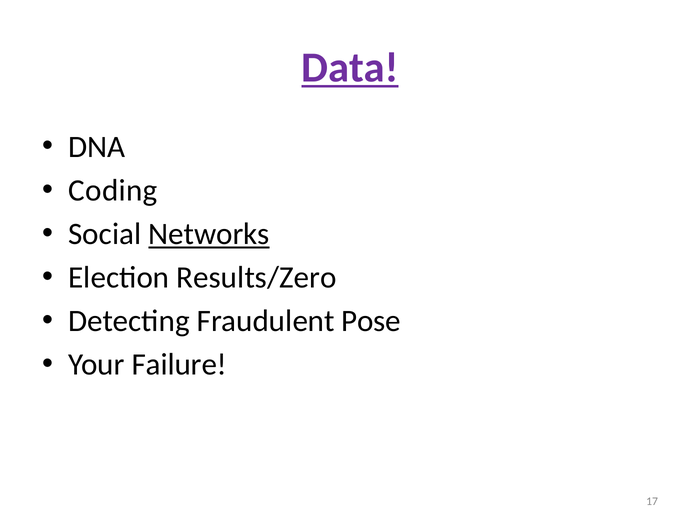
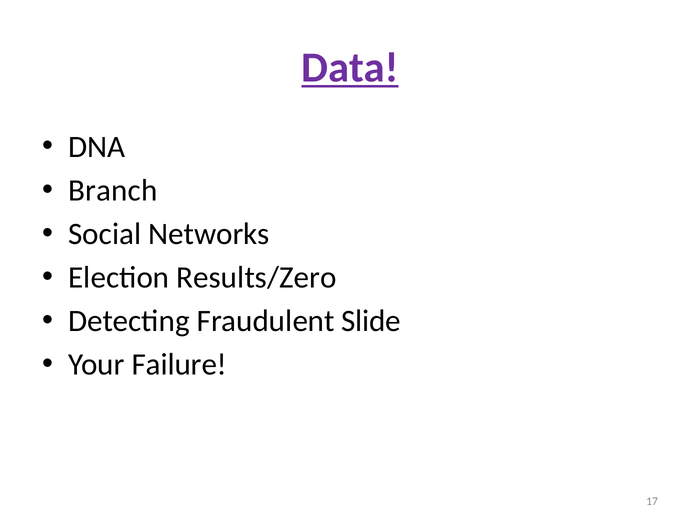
Coding: Coding -> Branch
Networks underline: present -> none
Pose: Pose -> Slide
